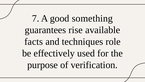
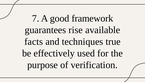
something: something -> framework
role: role -> true
